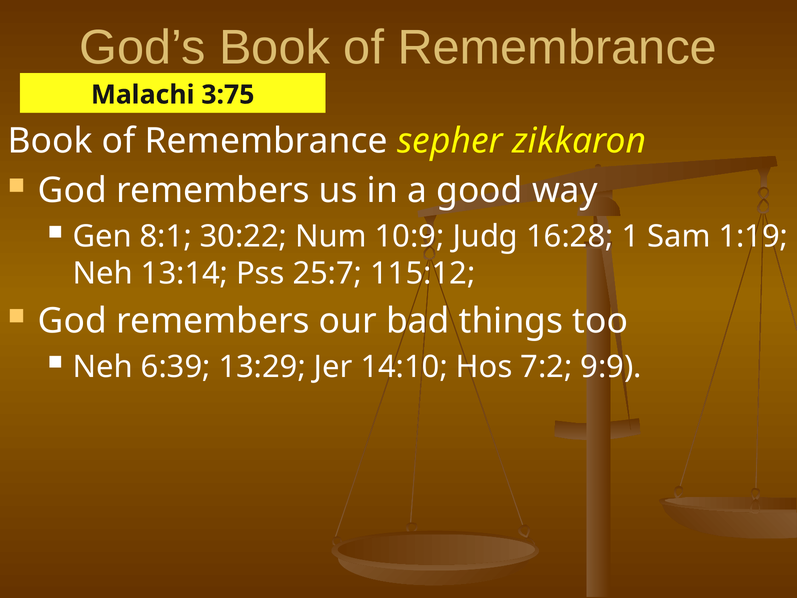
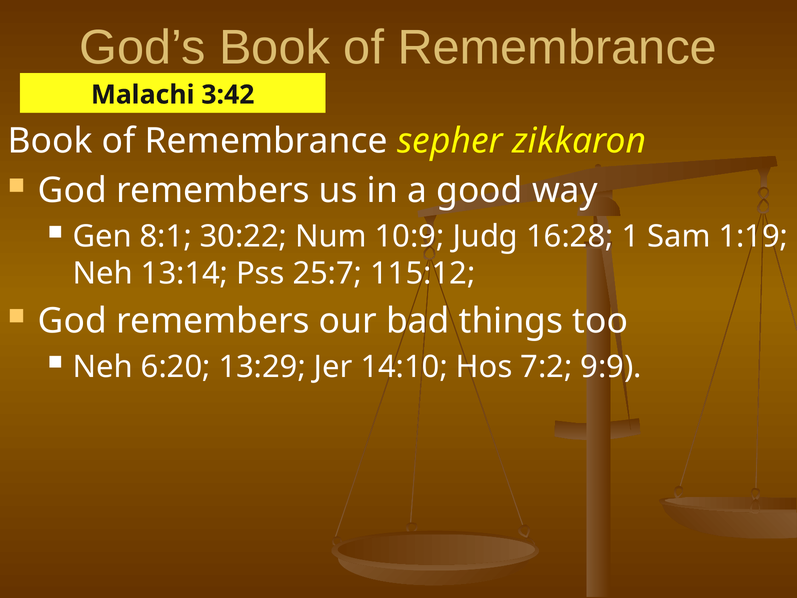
3:75: 3:75 -> 3:42
6:39: 6:39 -> 6:20
